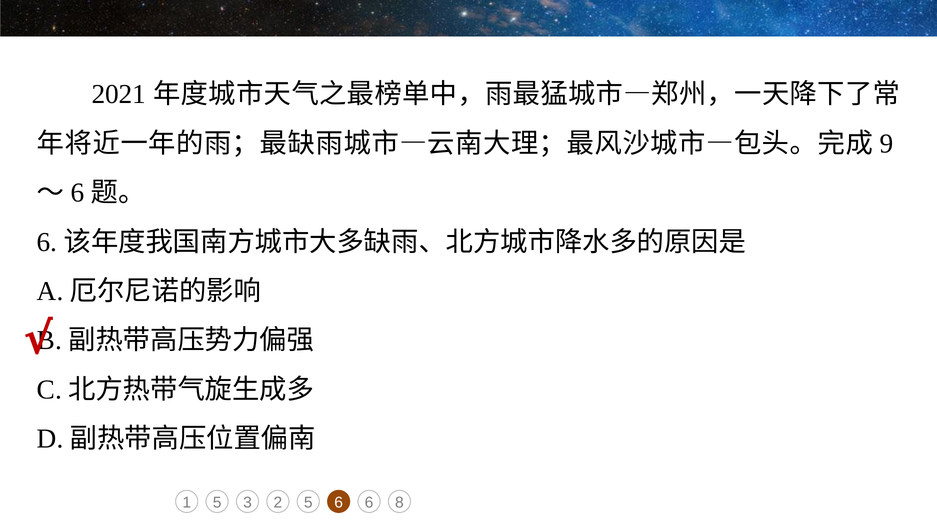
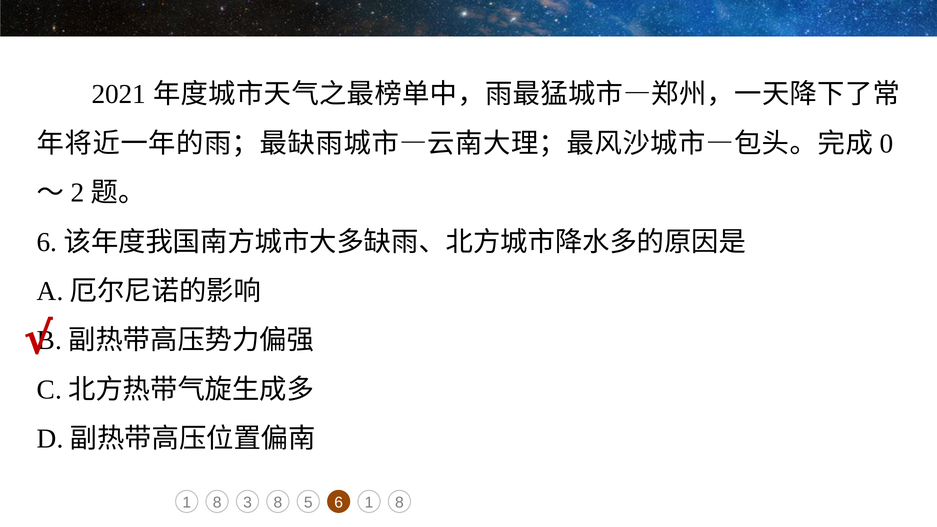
9: 9 -> 0
6 at (78, 193): 6 -> 2
5 at (217, 503): 5 -> 8
3 2: 2 -> 8
6 6: 6 -> 1
